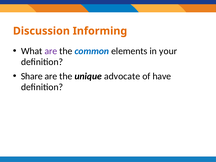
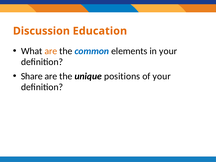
Informing: Informing -> Education
are at (51, 51) colour: purple -> orange
advocate: advocate -> positions
of have: have -> your
